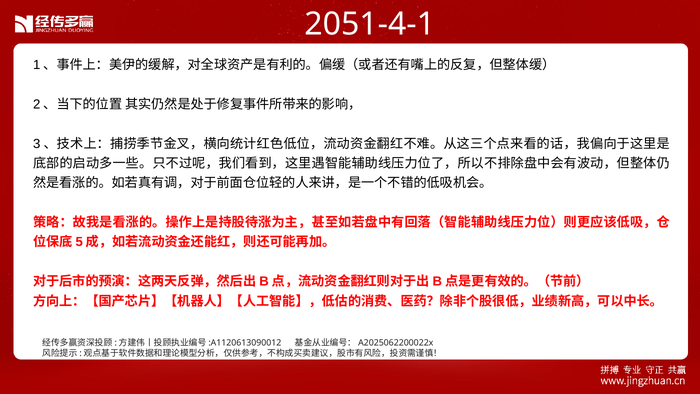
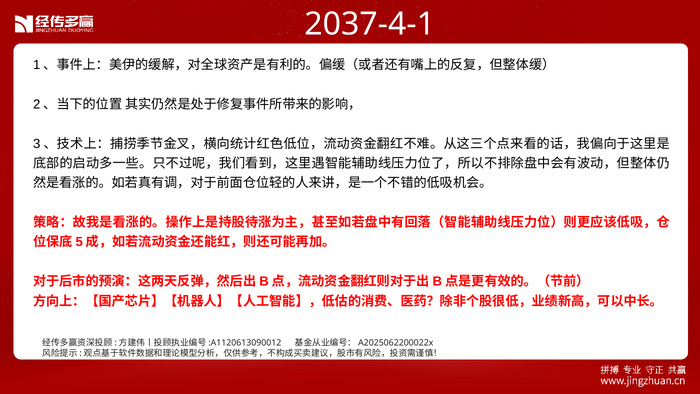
2051-4-1: 2051-4-1 -> 2037-4-1
